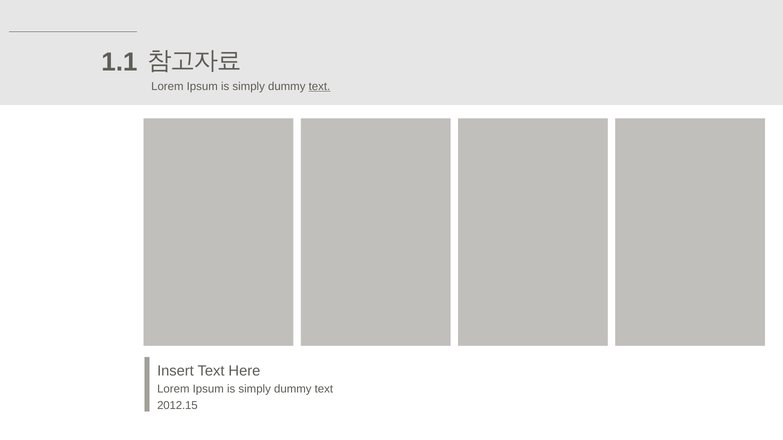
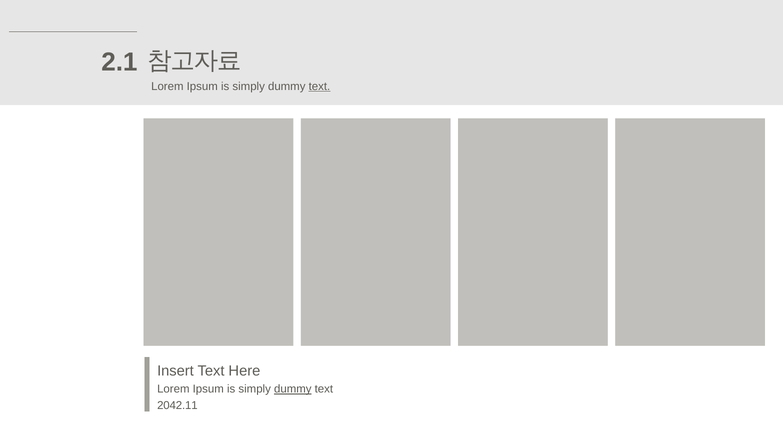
1.1: 1.1 -> 2.1
dummy at (293, 389) underline: none -> present
2012.15: 2012.15 -> 2042.11
